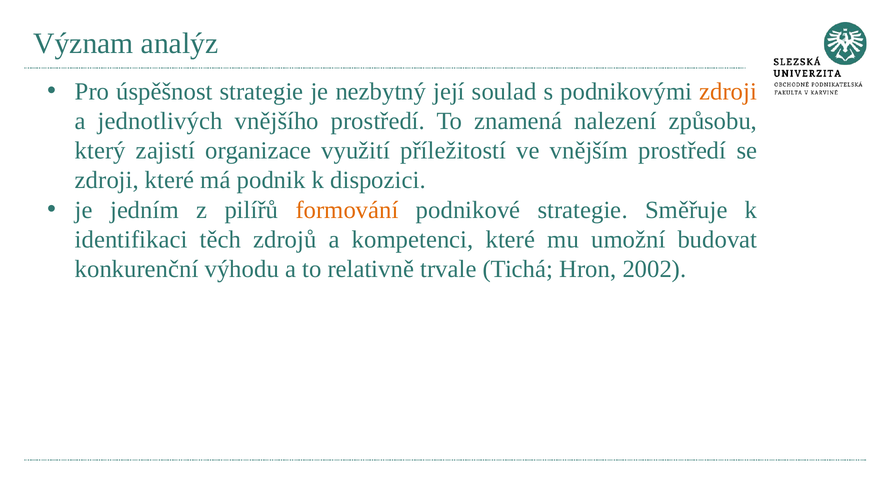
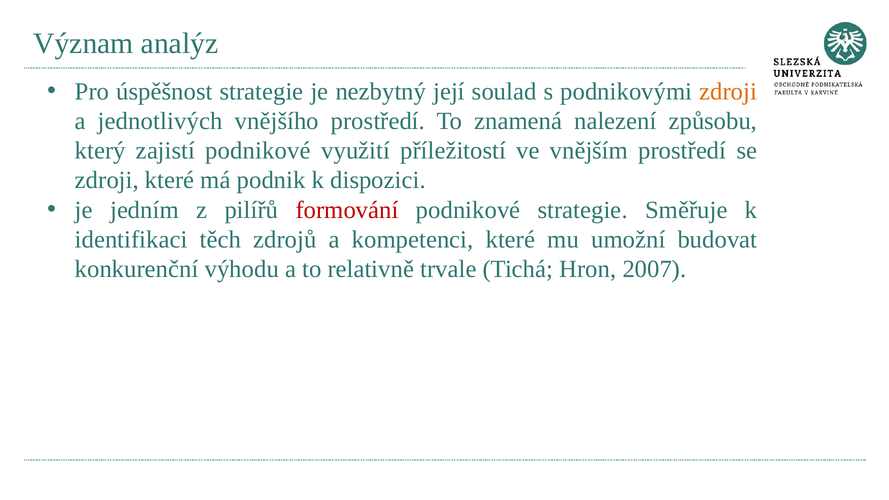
zajistí organizace: organizace -> podnikové
formování colour: orange -> red
2002: 2002 -> 2007
